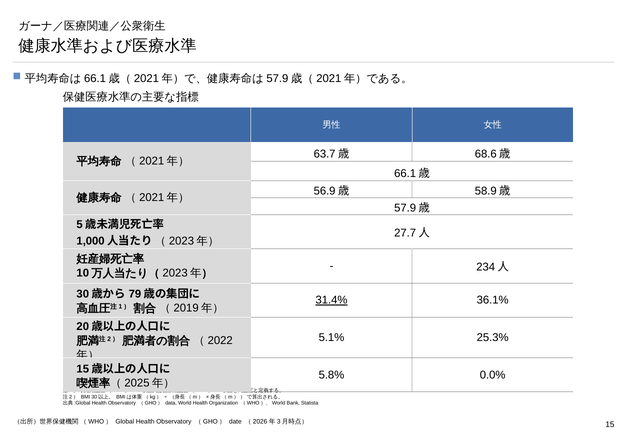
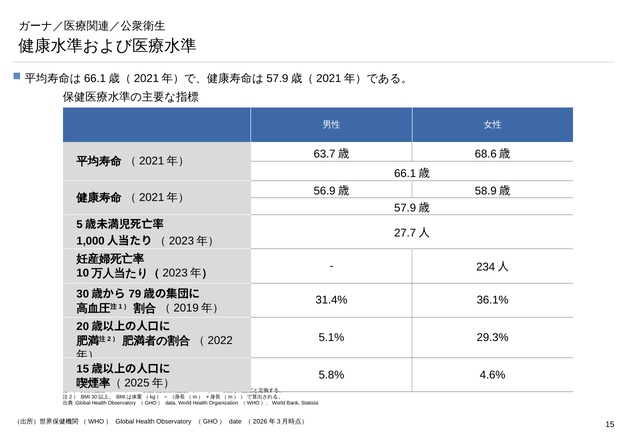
31.4% underline: present -> none
25.3%: 25.3% -> 29.3%
0.0%: 0.0% -> 4.6%
